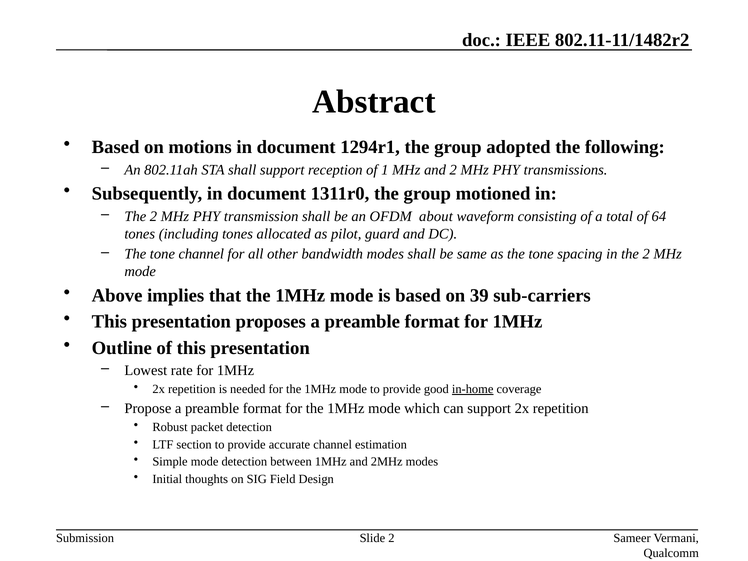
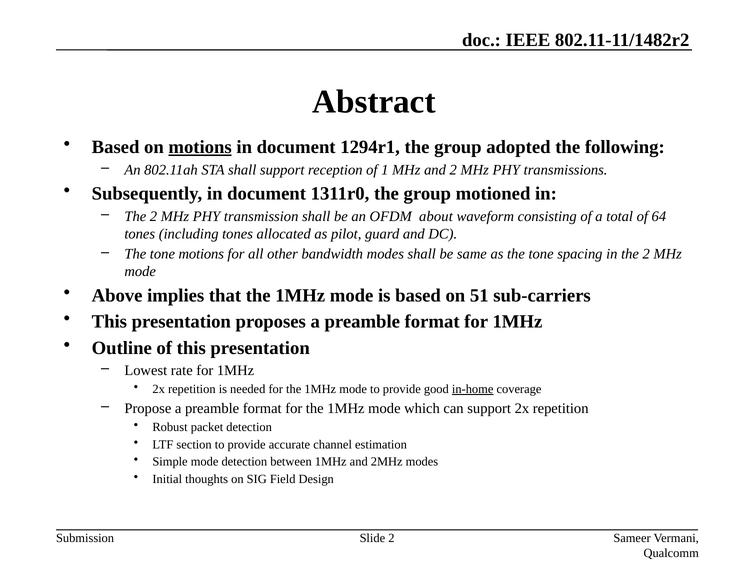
motions at (200, 147) underline: none -> present
tone channel: channel -> motions
39: 39 -> 51
